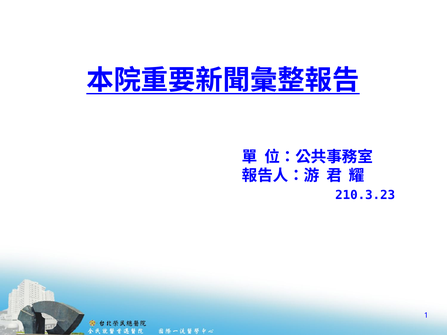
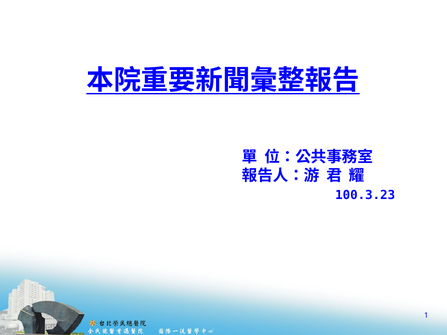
210.3.23: 210.3.23 -> 100.3.23
